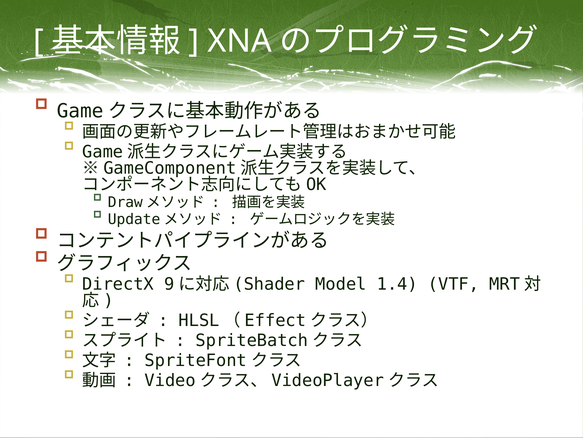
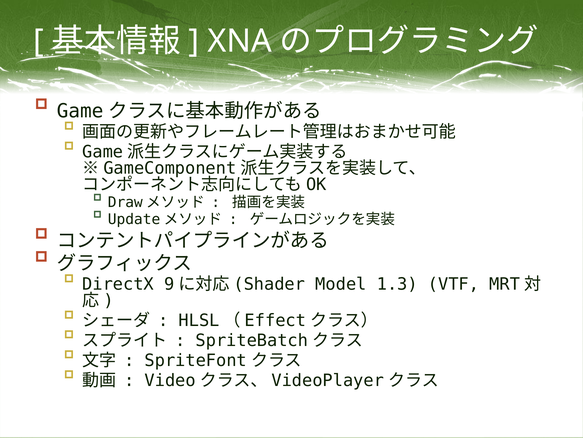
1.4: 1.4 -> 1.3
